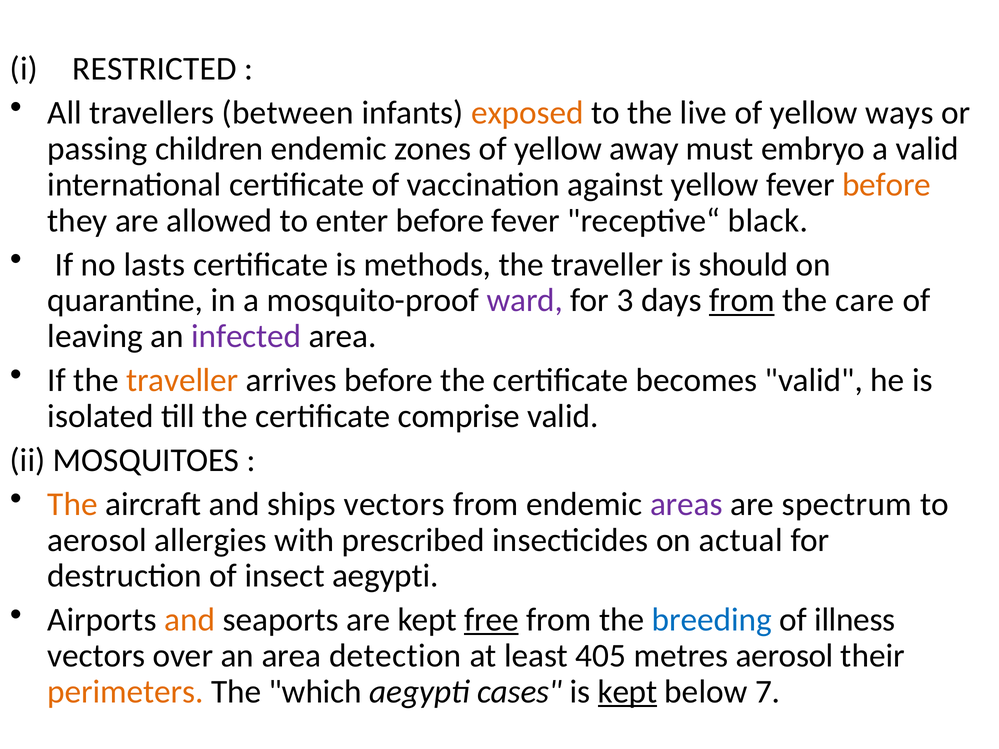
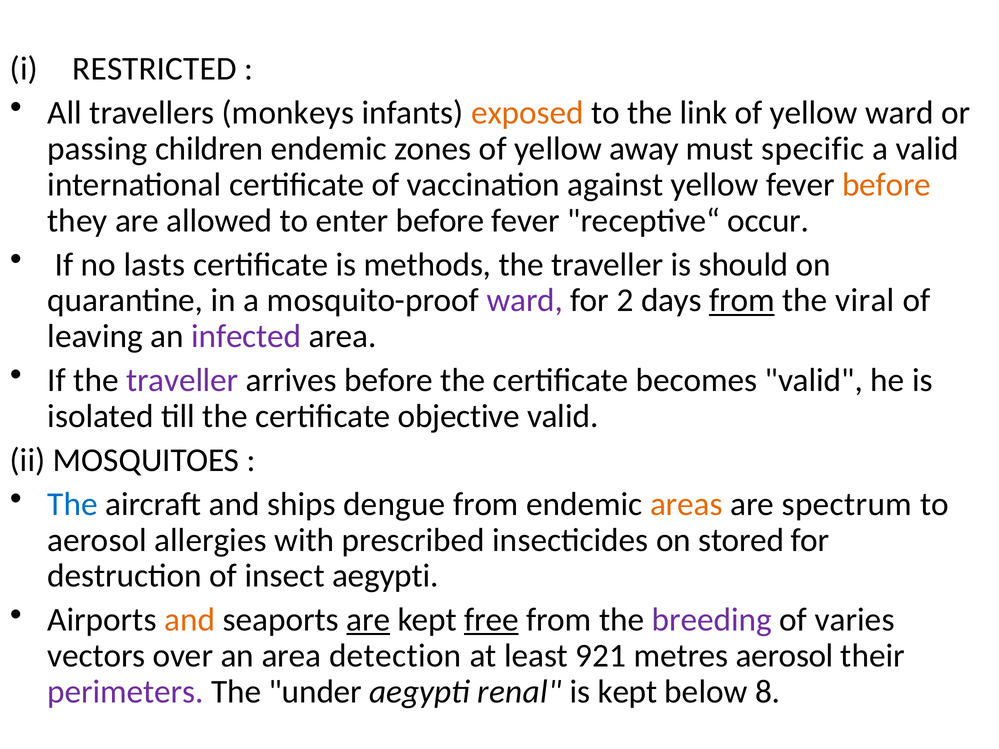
between: between -> monkeys
live: live -> link
yellow ways: ways -> ward
embryo: embryo -> specific
black: black -> occur
3: 3 -> 2
care: care -> viral
traveller at (182, 380) colour: orange -> purple
comprise: comprise -> objective
The at (73, 504) colour: orange -> blue
ships vectors: vectors -> dengue
areas colour: purple -> orange
actual: actual -> stored
are at (368, 620) underline: none -> present
breeding colour: blue -> purple
illness: illness -> varies
405: 405 -> 921
perimeters colour: orange -> purple
which: which -> under
cases: cases -> renal
kept at (628, 692) underline: present -> none
7: 7 -> 8
